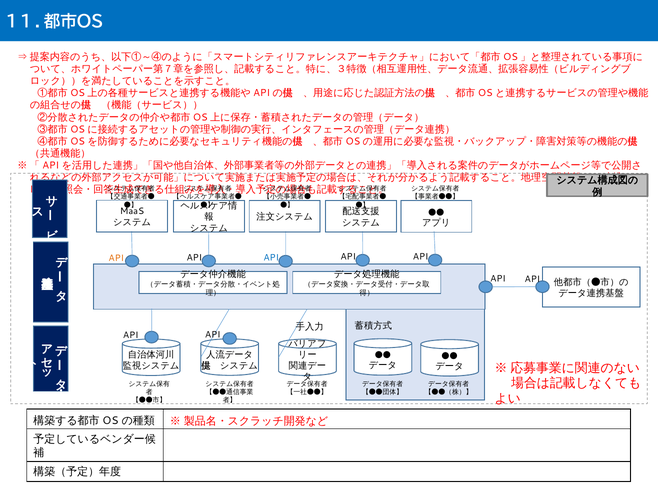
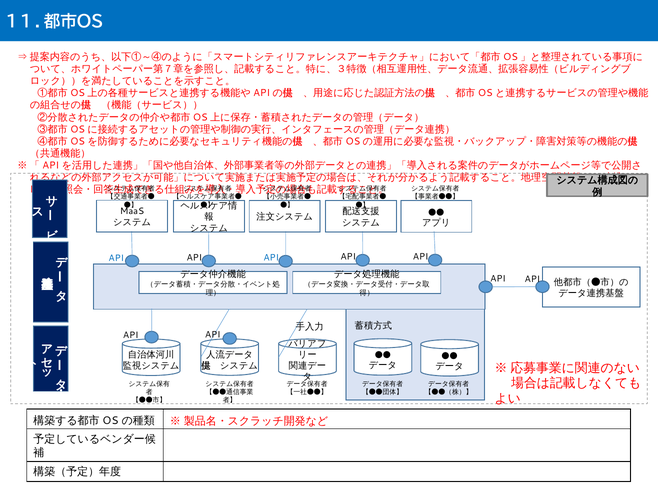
API at (116, 258) colour: orange -> blue
